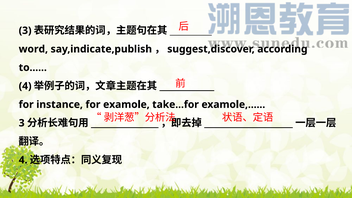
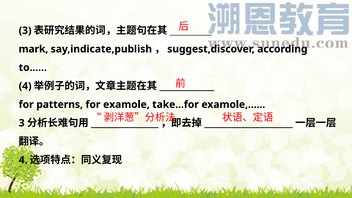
word: word -> mark
instance: instance -> patterns
